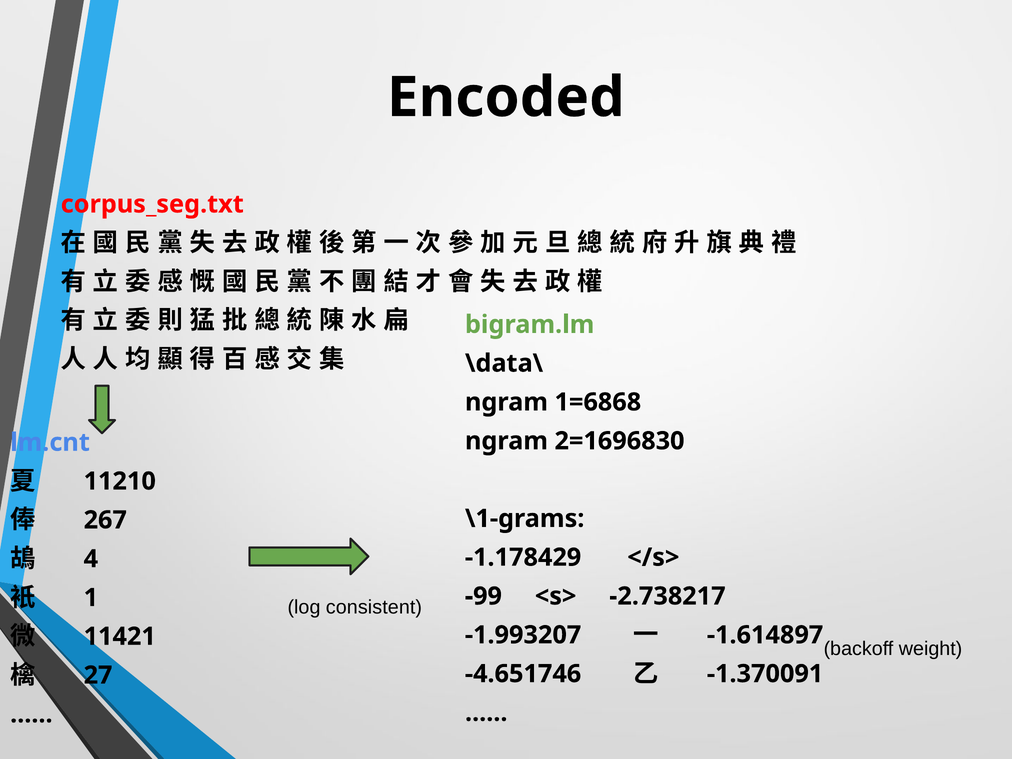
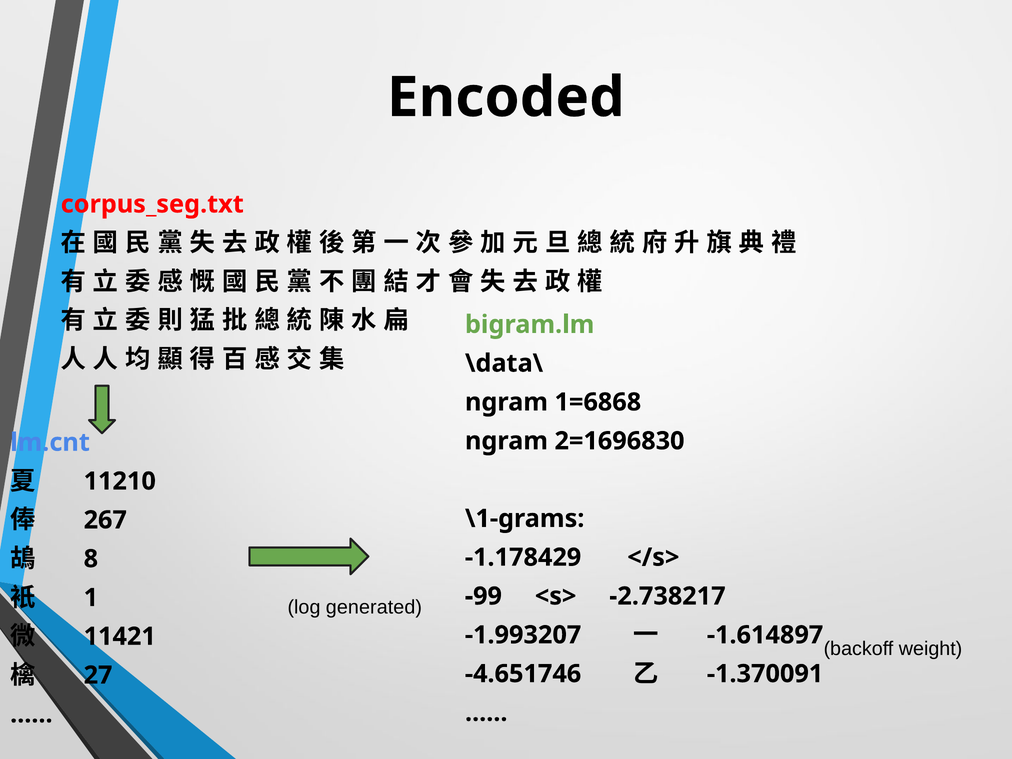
4: 4 -> 8
consistent: consistent -> generated
